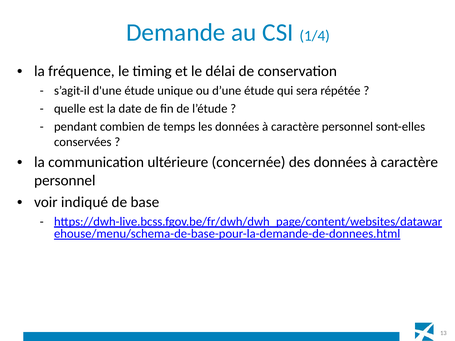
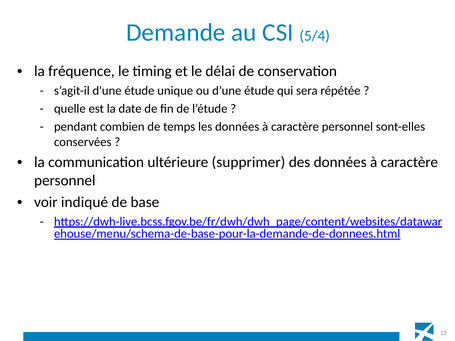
1/4: 1/4 -> 5/4
concernée: concernée -> supprimer
